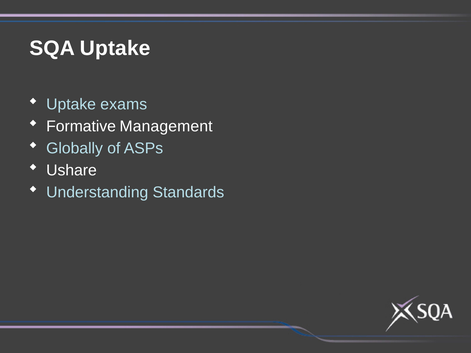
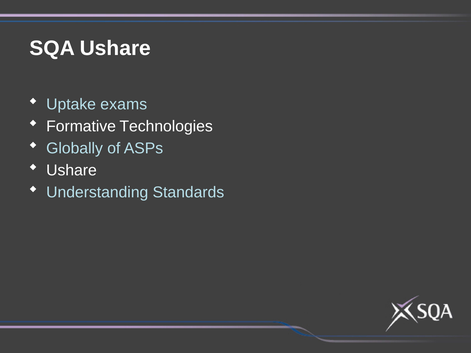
SQA Uptake: Uptake -> Ushare
Management: Management -> Technologies
